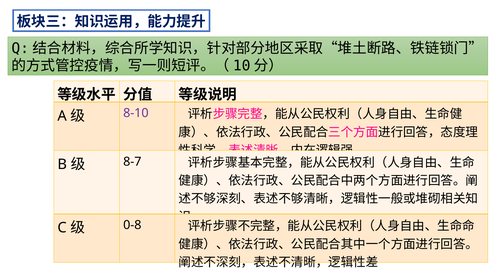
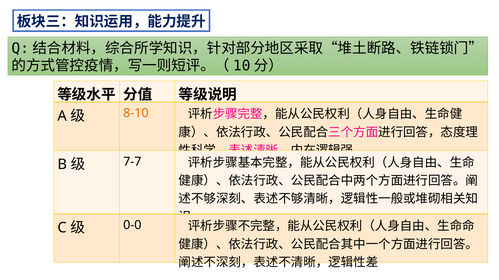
8-10 colour: purple -> orange
8-7: 8-7 -> 7-7
0-8: 0-8 -> 0-0
